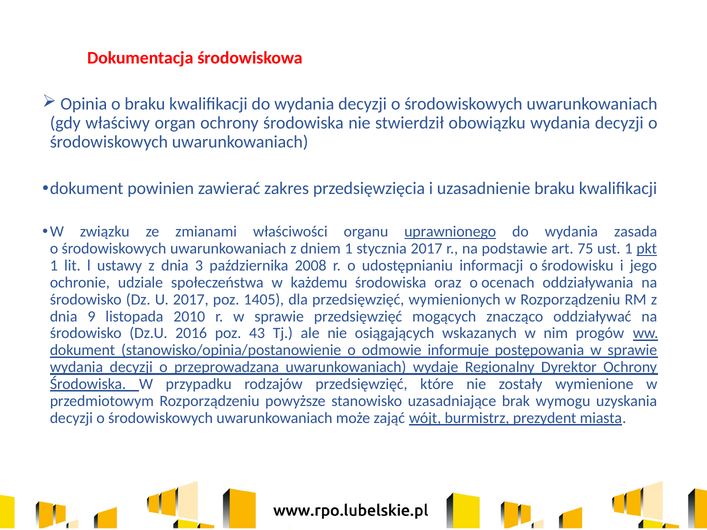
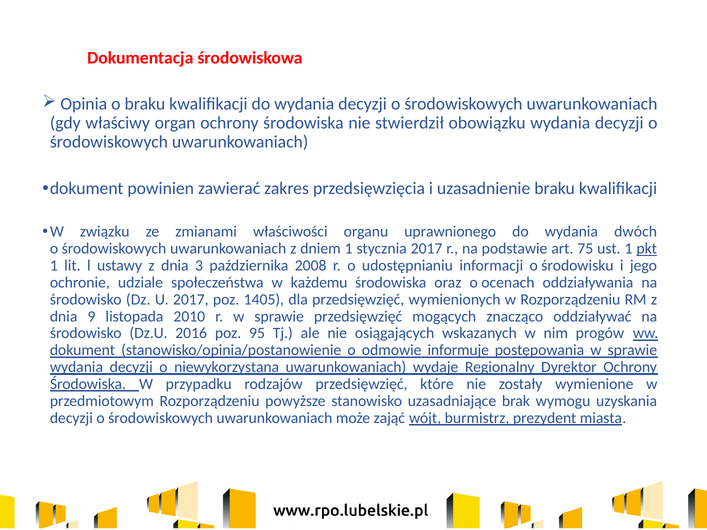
uprawnionego underline: present -> none
zasada: zasada -> dwóch
43: 43 -> 95
przeprowadzana: przeprowadzana -> niewykorzystana
